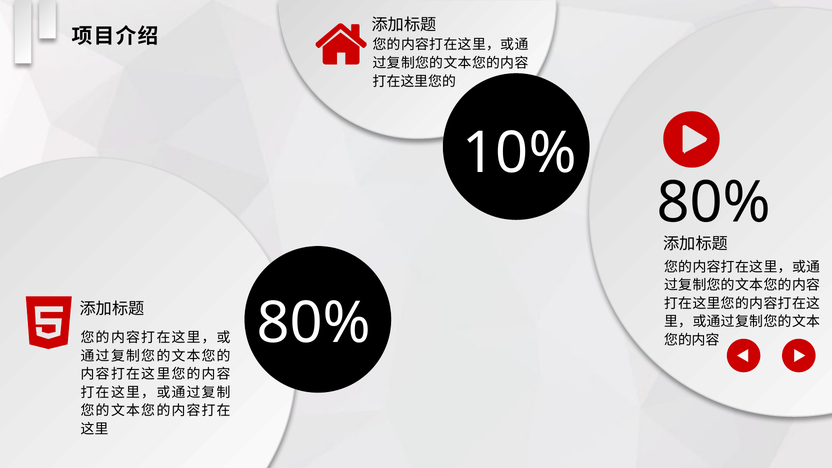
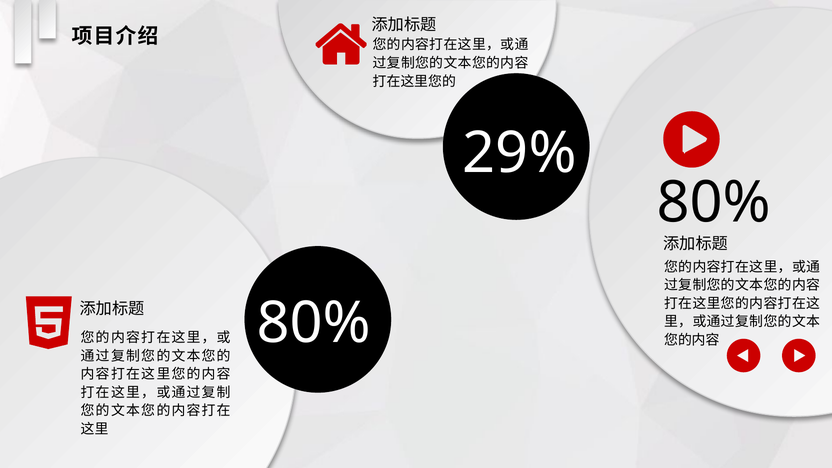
10%: 10% -> 29%
